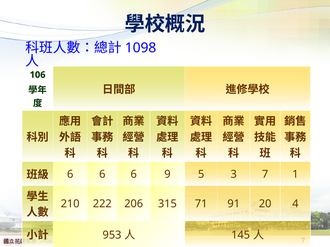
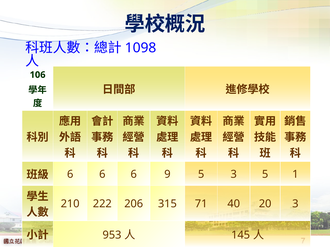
3 7: 7 -> 5
91: 91 -> 40
20 4: 4 -> 3
